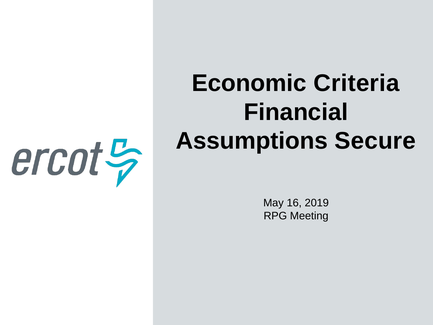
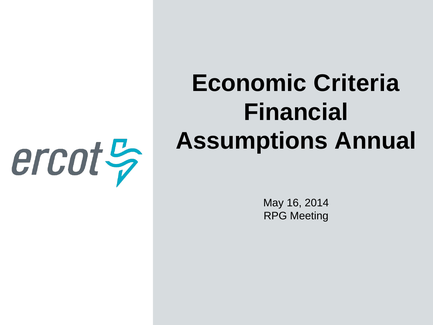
Secure: Secure -> Annual
2019: 2019 -> 2014
